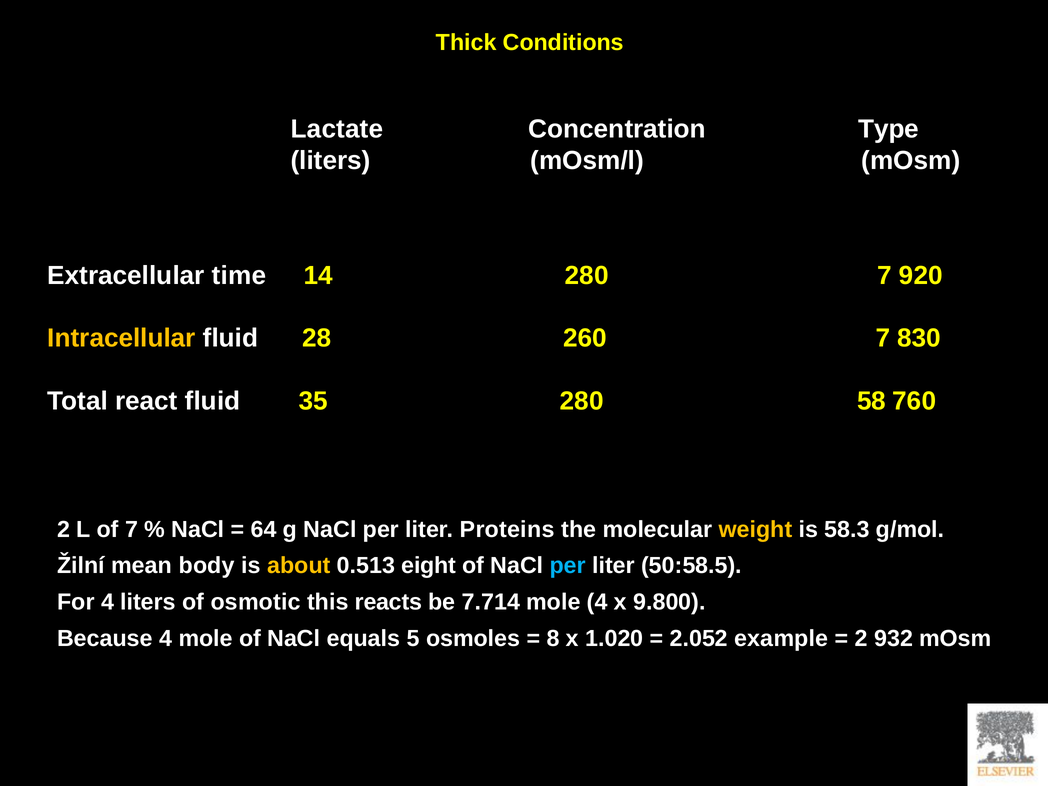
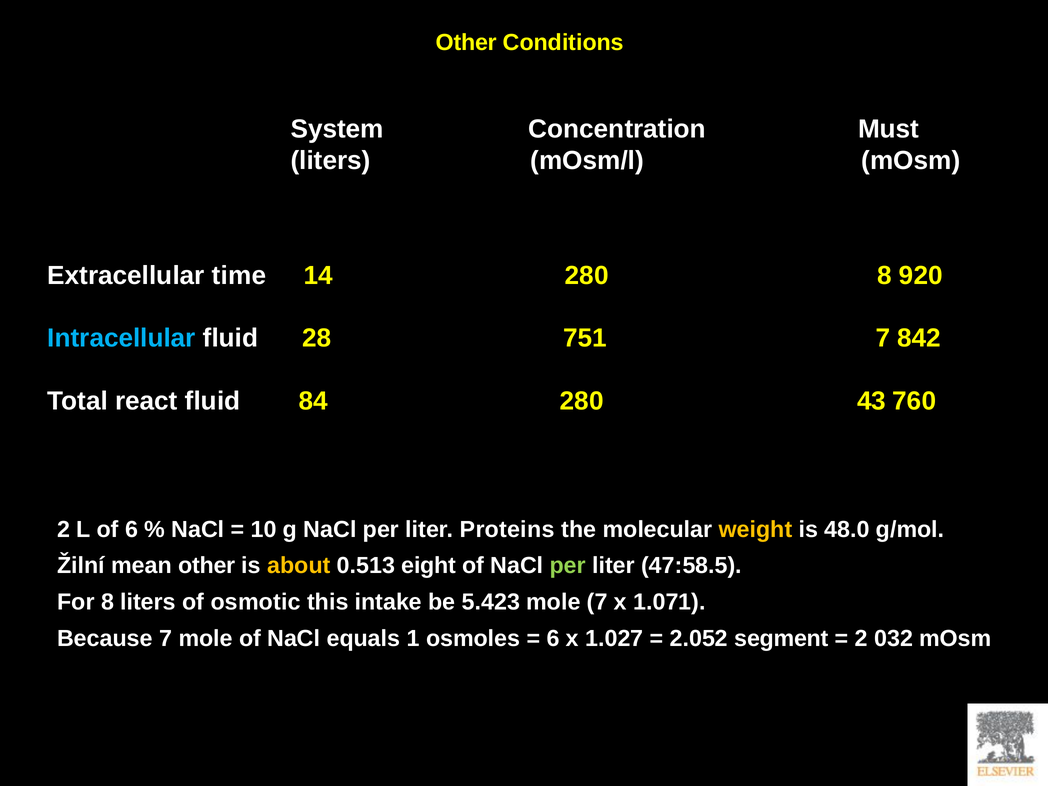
Thick at (466, 42): Thick -> Other
Lactate: Lactate -> System
Type: Type -> Must
280 7: 7 -> 8
Intracellular colour: yellow -> light blue
260: 260 -> 751
830: 830 -> 842
35: 35 -> 84
58: 58 -> 43
of 7: 7 -> 6
64: 64 -> 10
58.3: 58.3 -> 48.0
mean body: body -> other
per at (568, 566) colour: light blue -> light green
50:58.5: 50:58.5 -> 47:58.5
For 4: 4 -> 8
reacts: reacts -> intake
7.714: 7.714 -> 5.423
mole 4: 4 -> 7
9.800: 9.800 -> 1.071
Because 4: 4 -> 7
5: 5 -> 1
8 at (553, 638): 8 -> 6
1.020: 1.020 -> 1.027
example: example -> segment
932: 932 -> 032
